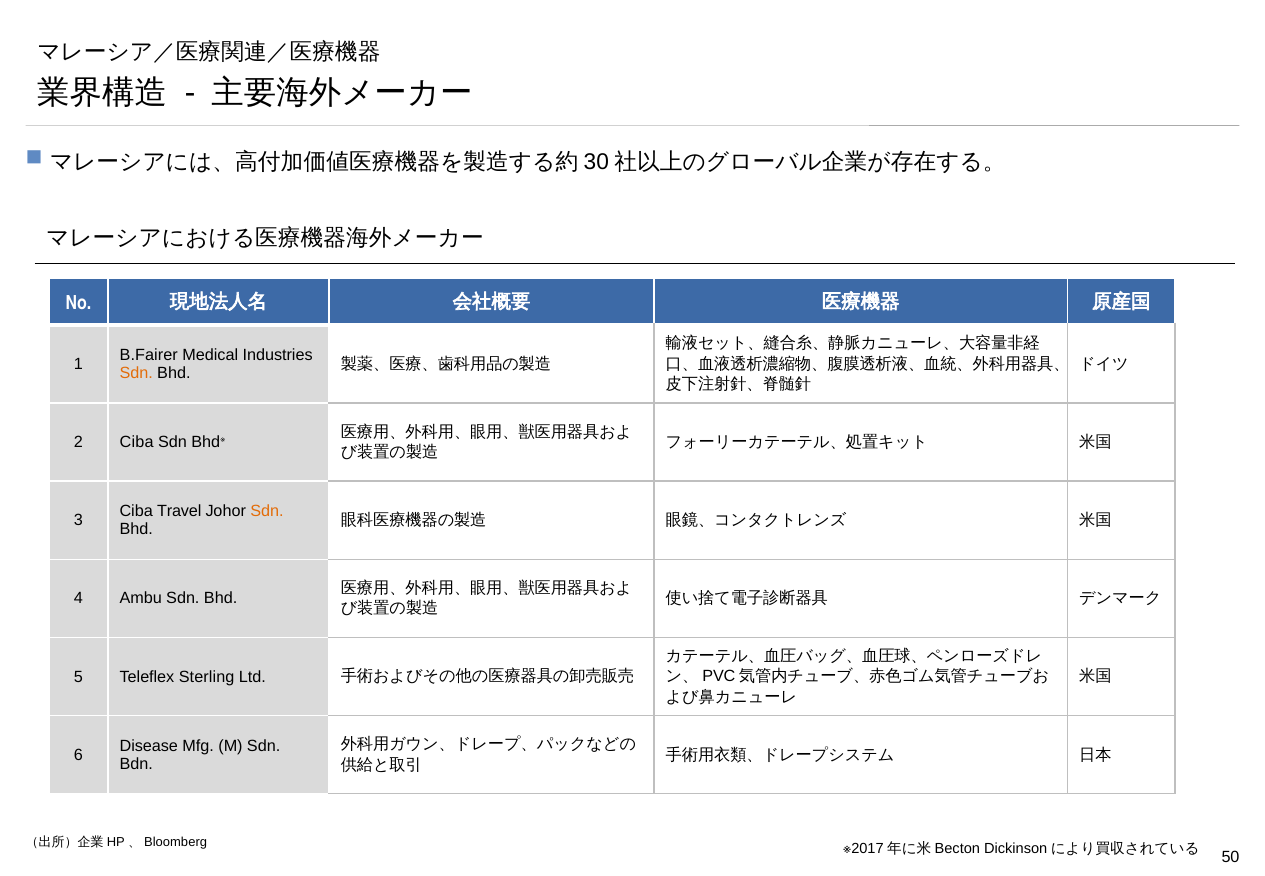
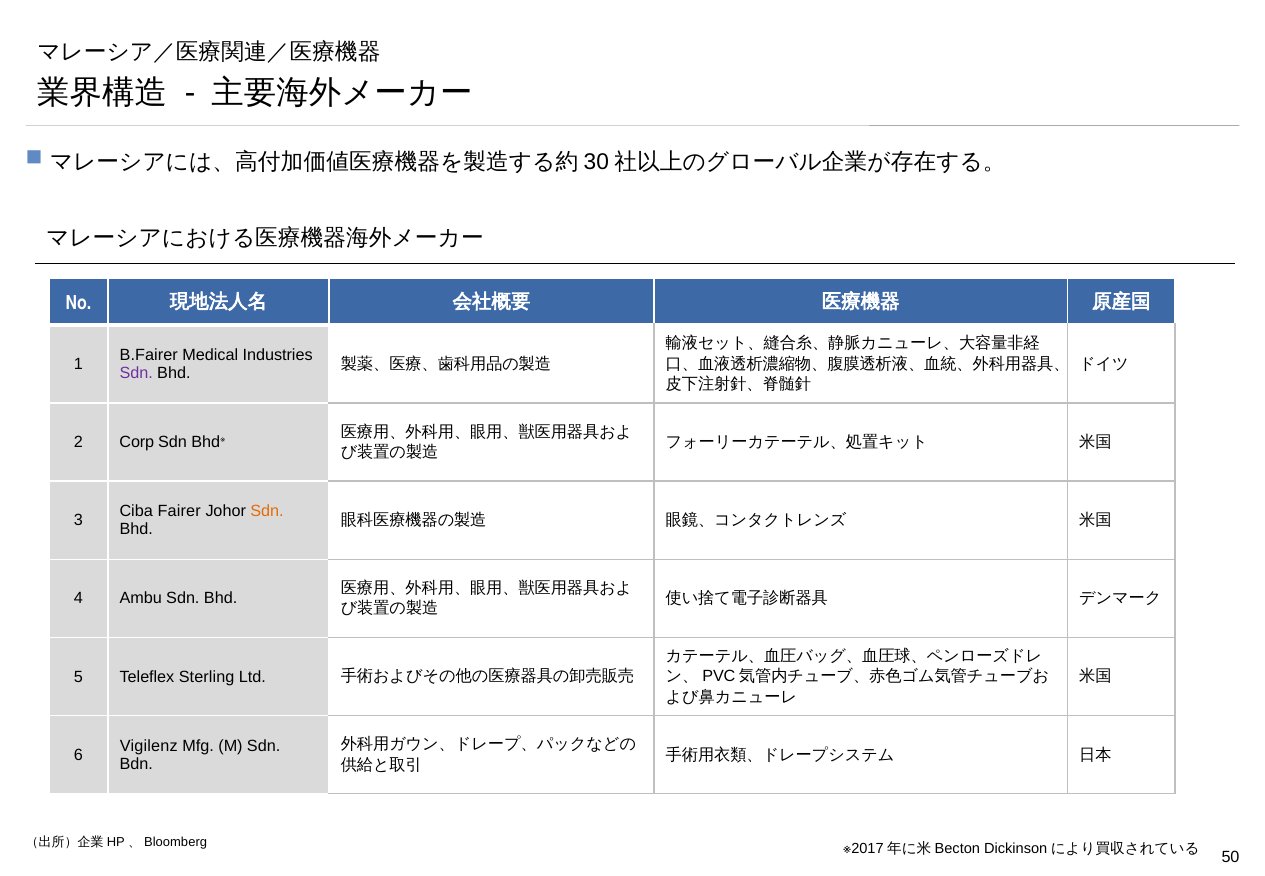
Sdn at (136, 373) colour: orange -> purple
2 Ciba: Ciba -> Corp
Travel: Travel -> Fairer
Disease: Disease -> Vigilenz
